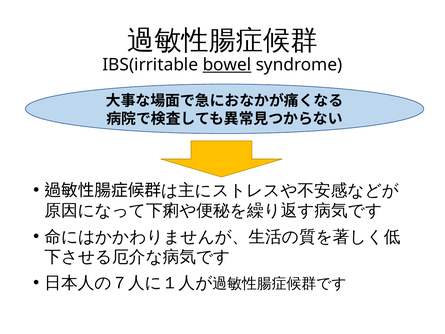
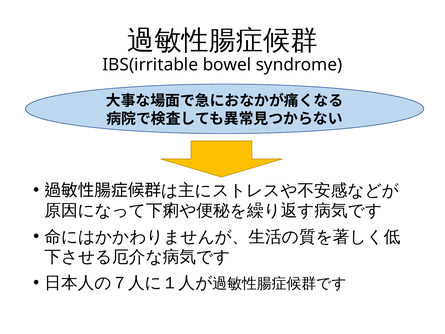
bowel underline: present -> none
